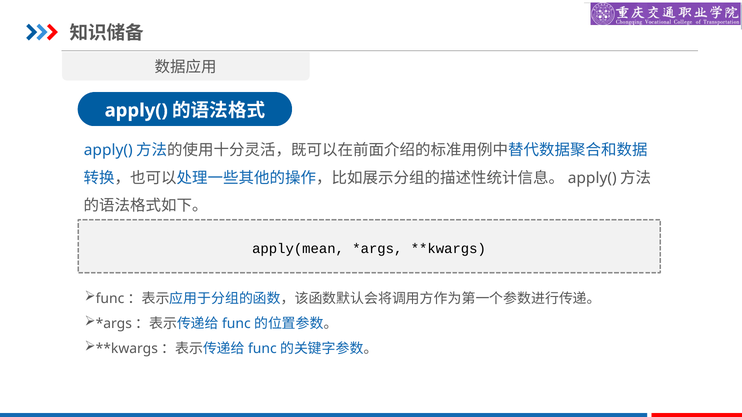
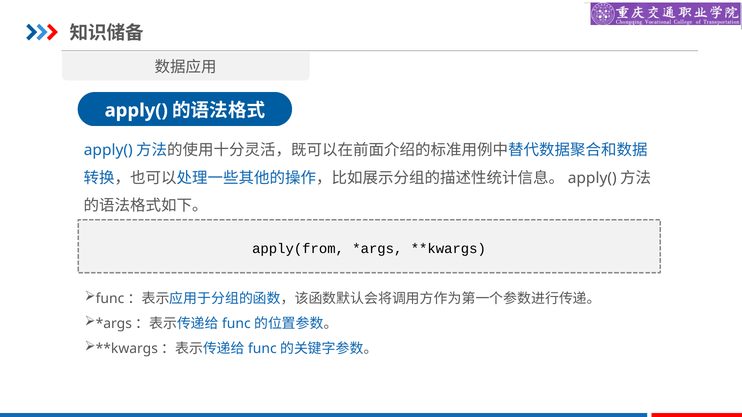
apply(mean: apply(mean -> apply(from
